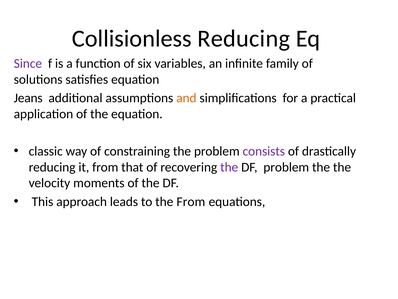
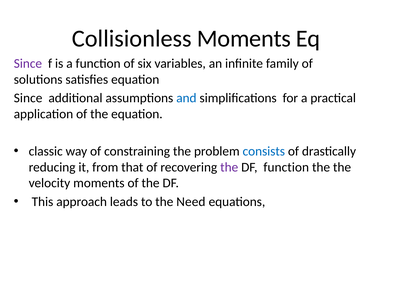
Collisionless Reducing: Reducing -> Moments
Jeans at (28, 98): Jeans -> Since
and colour: orange -> blue
consists colour: purple -> blue
DF problem: problem -> function
the From: From -> Need
